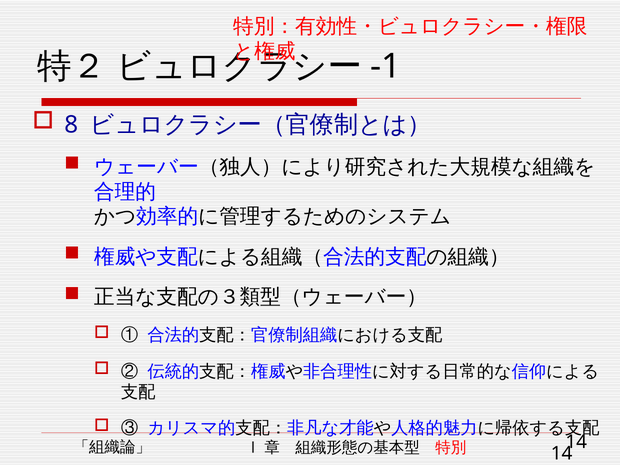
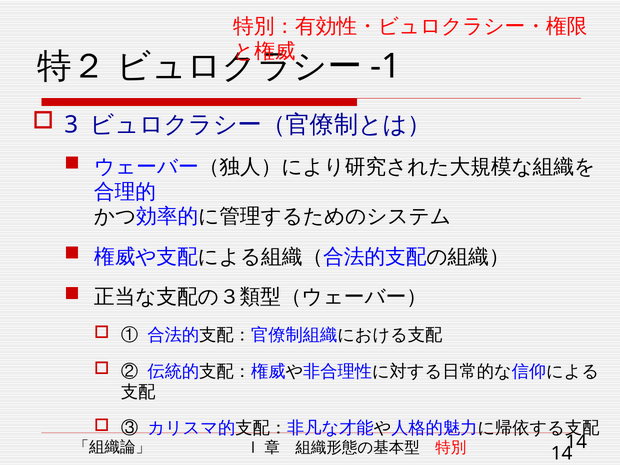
8: 8 -> 3
